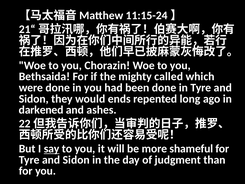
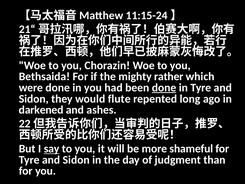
called: called -> rather
done at (164, 88) underline: none -> present
ends: ends -> flute
